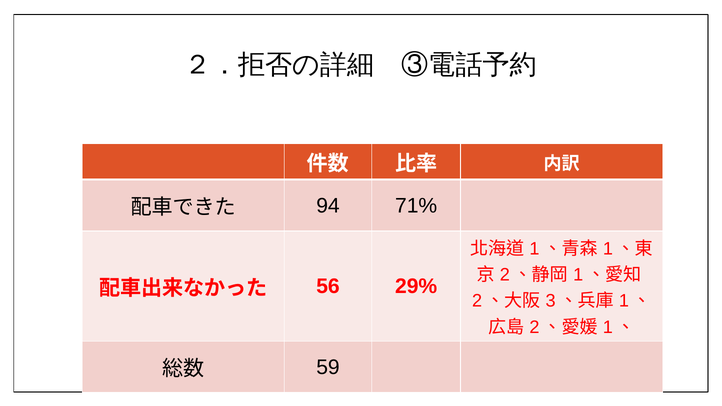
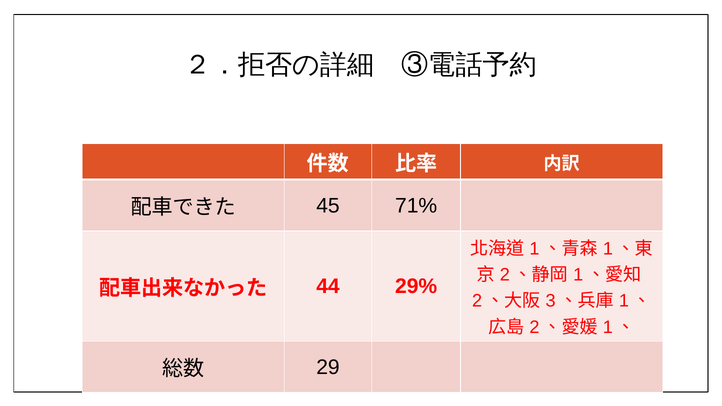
94: 94 -> 45
56: 56 -> 44
59: 59 -> 29
